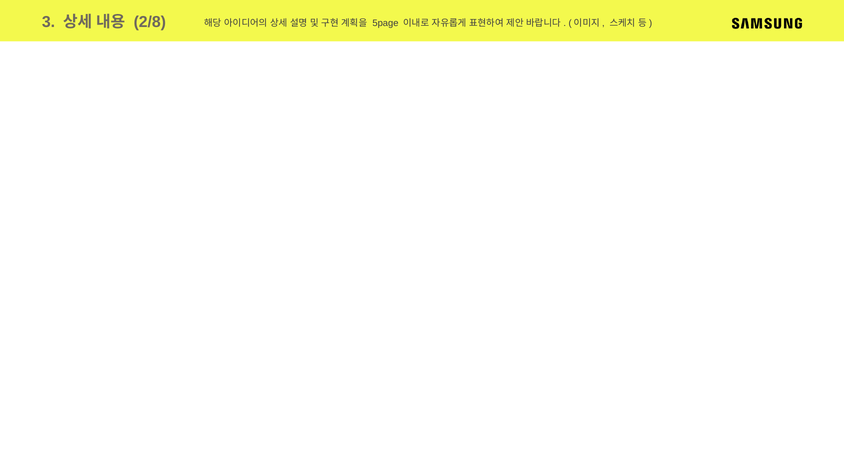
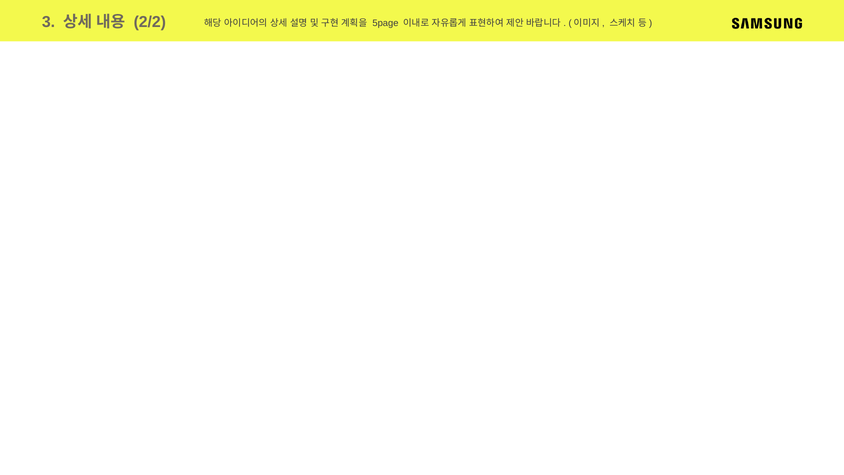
2/8: 2/8 -> 2/2
